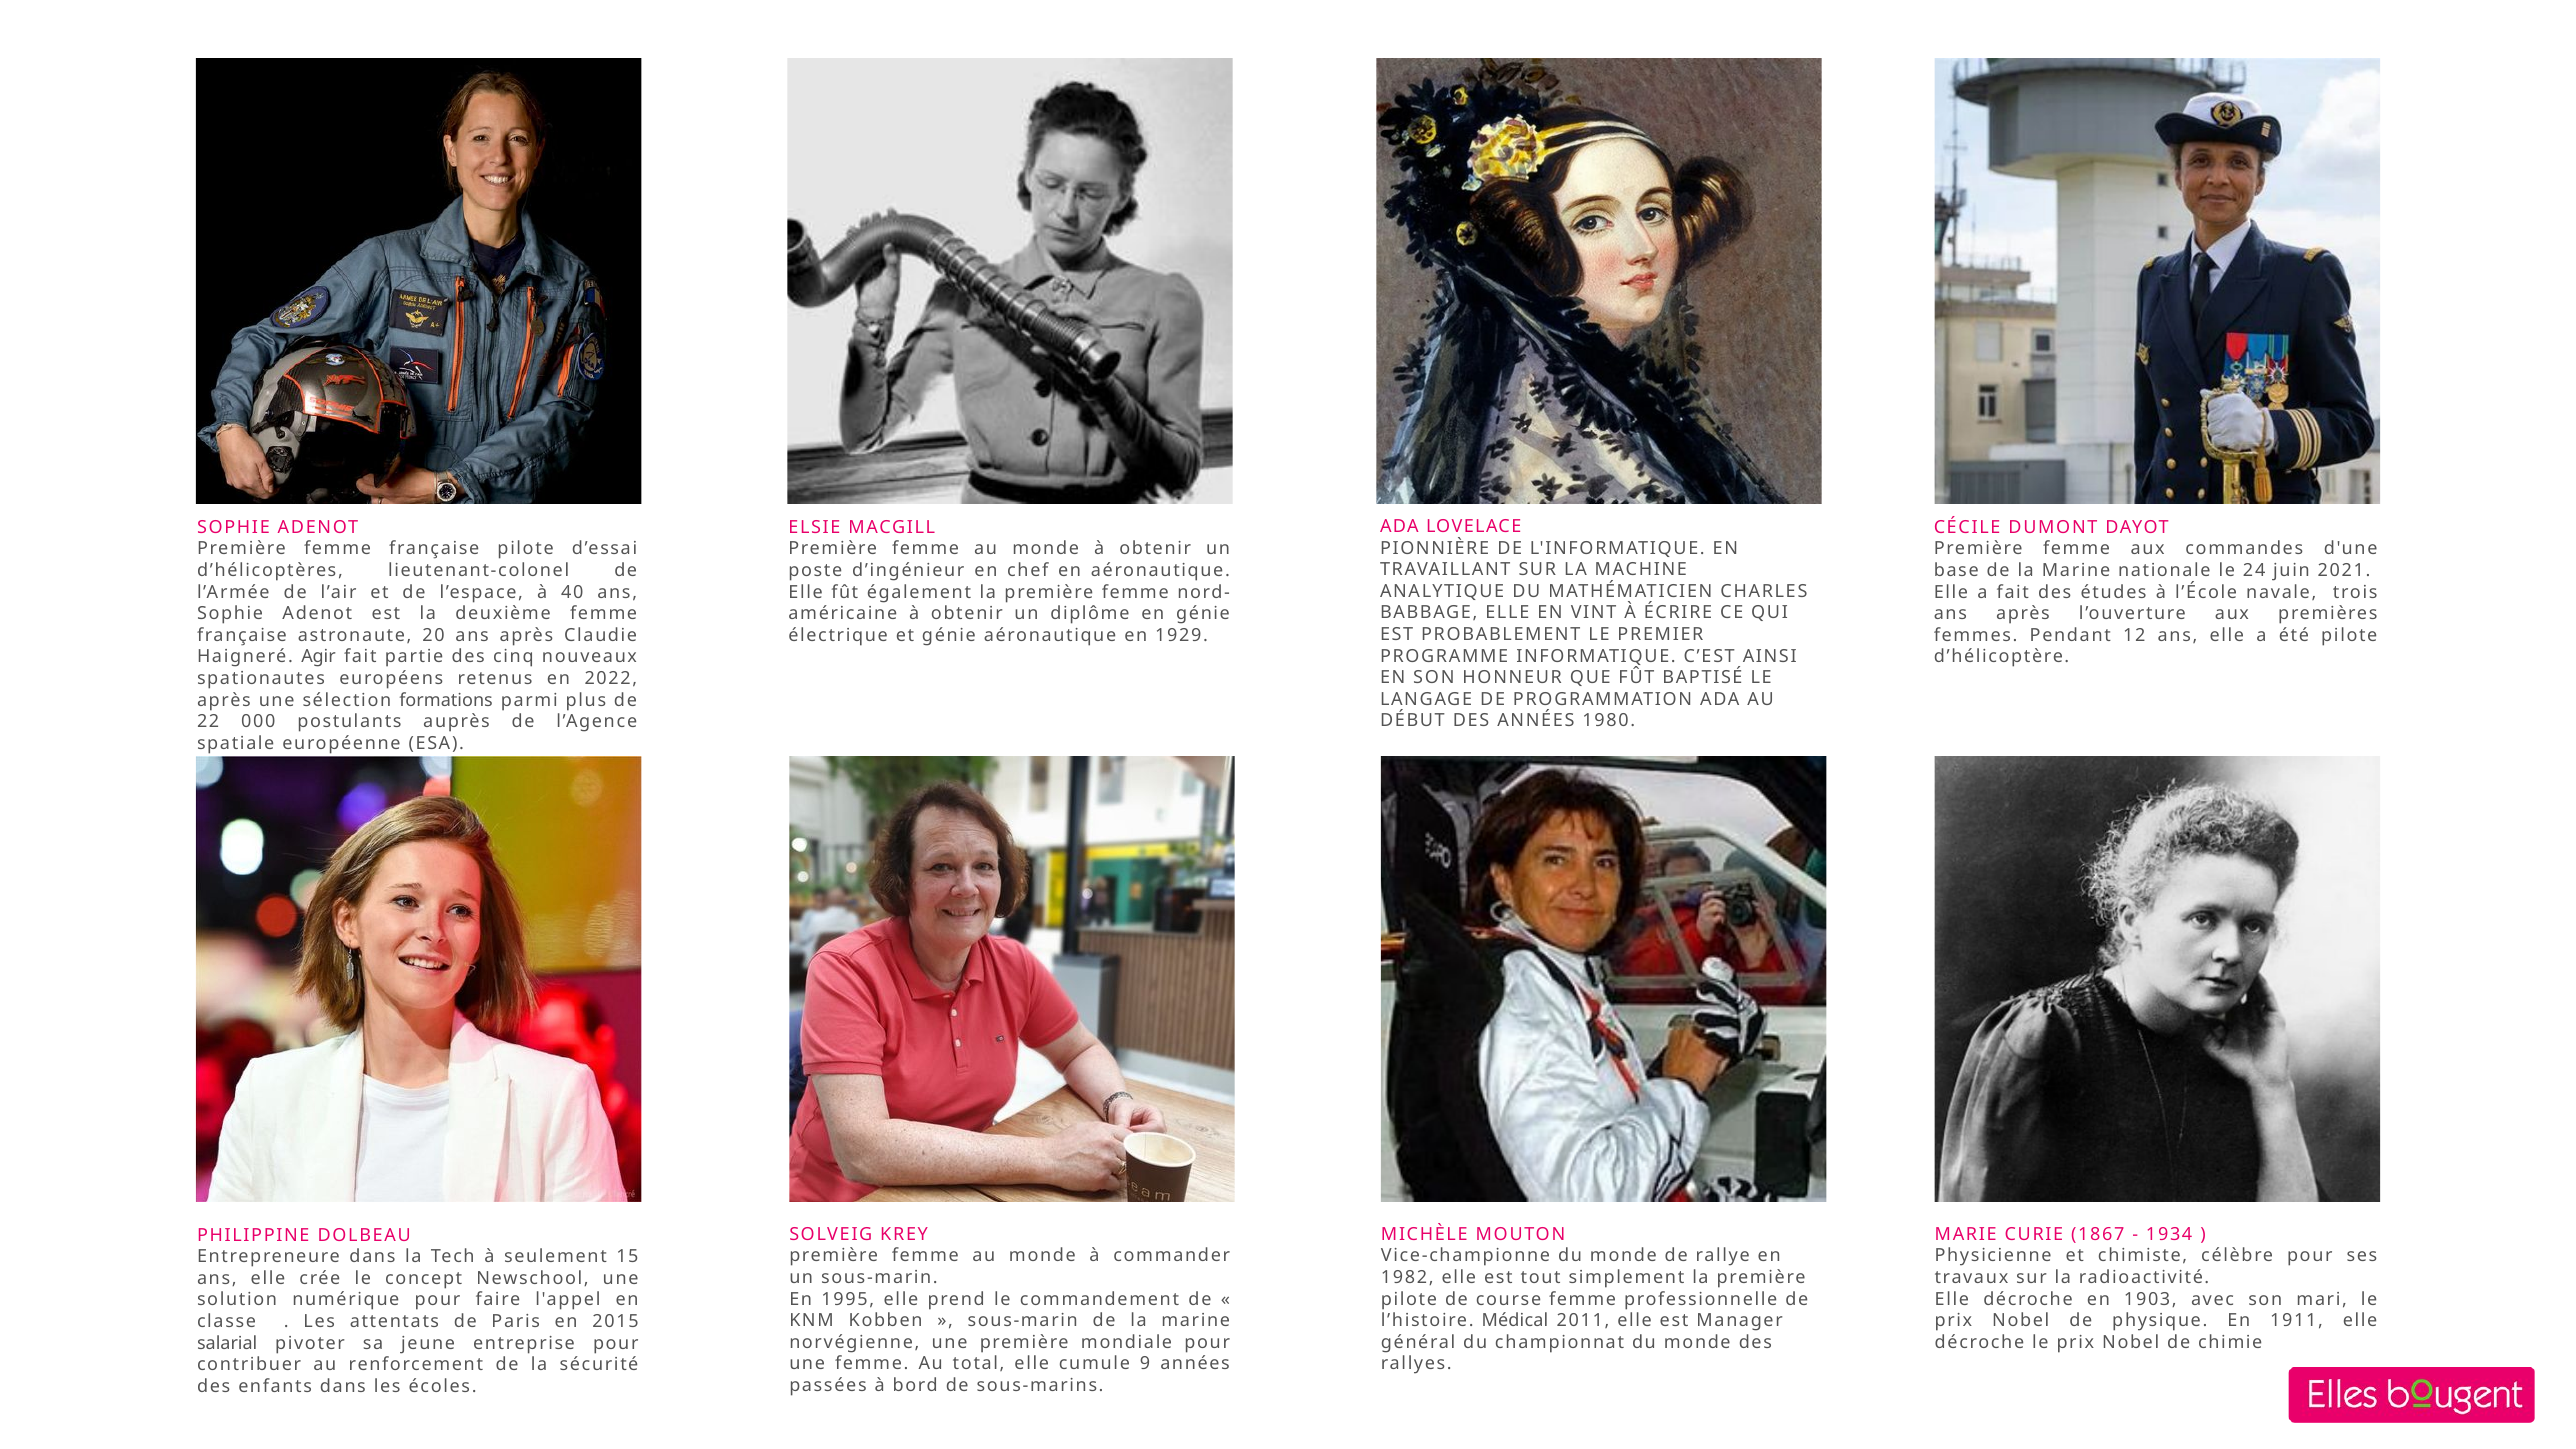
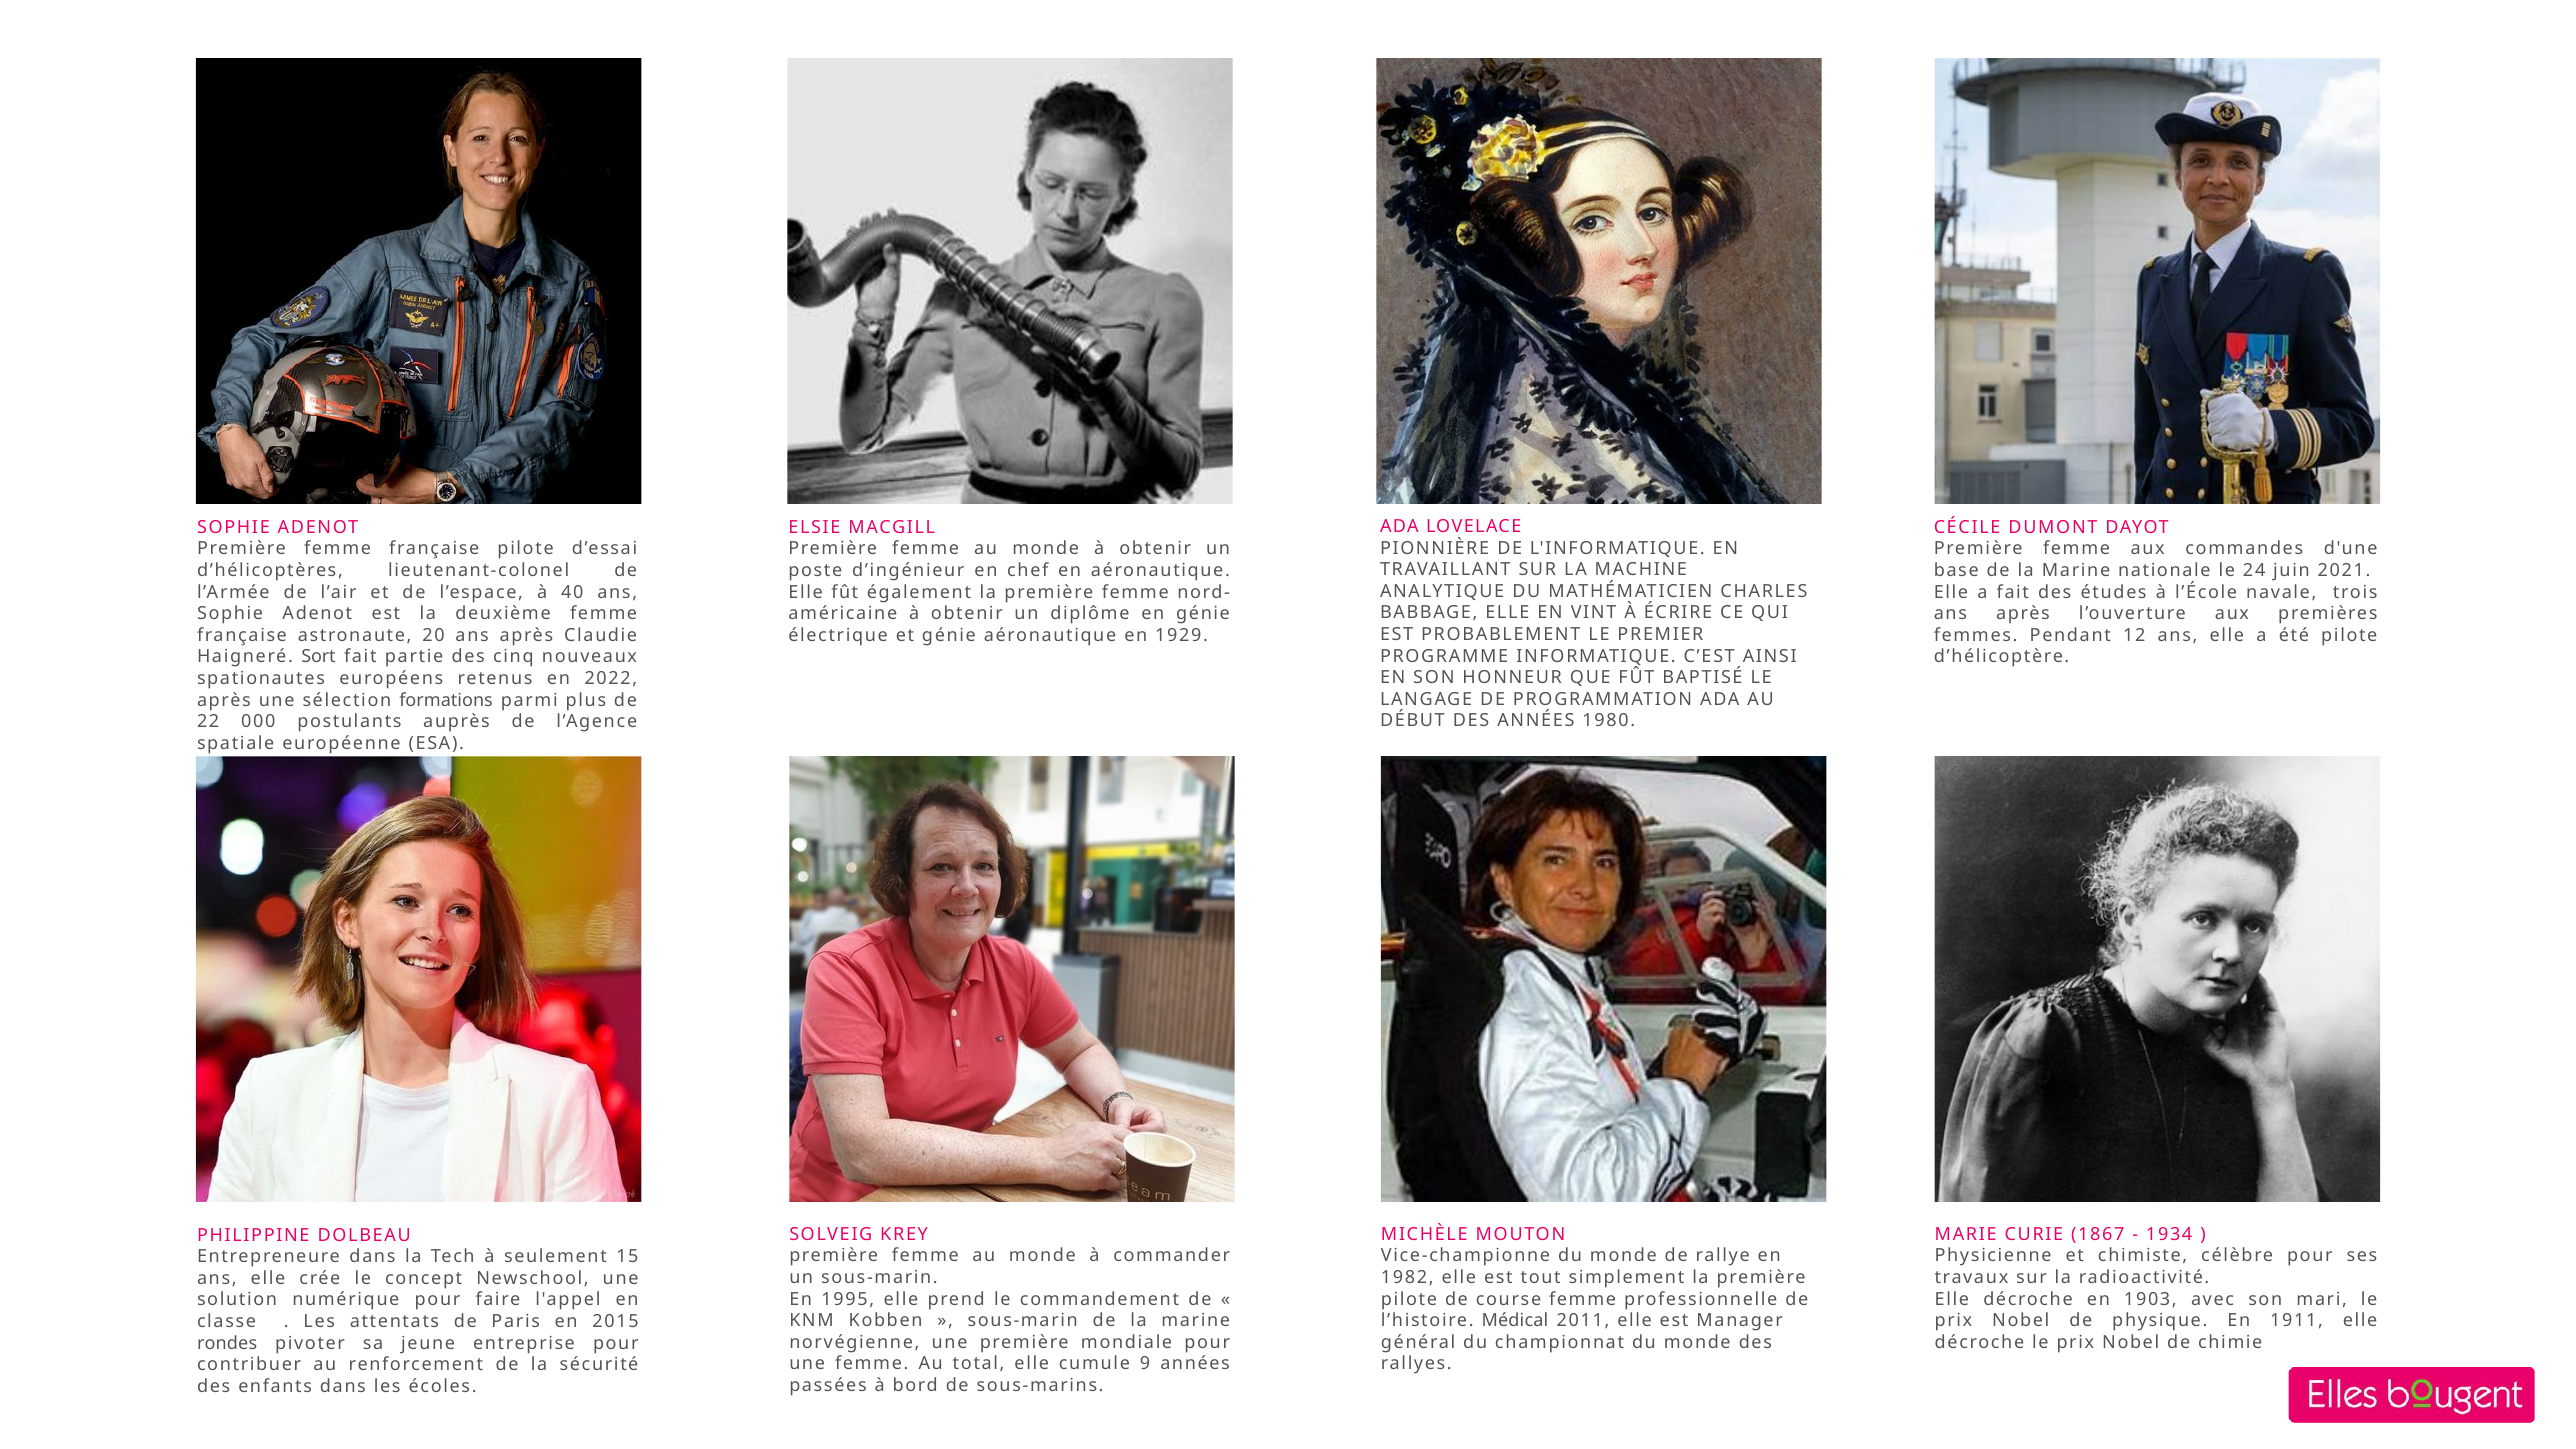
Agir: Agir -> Sort
salarial: salarial -> rondes
